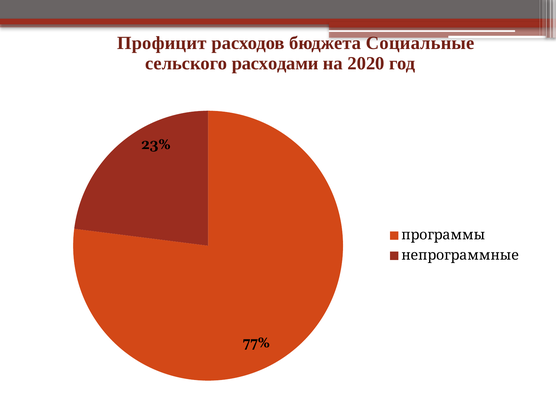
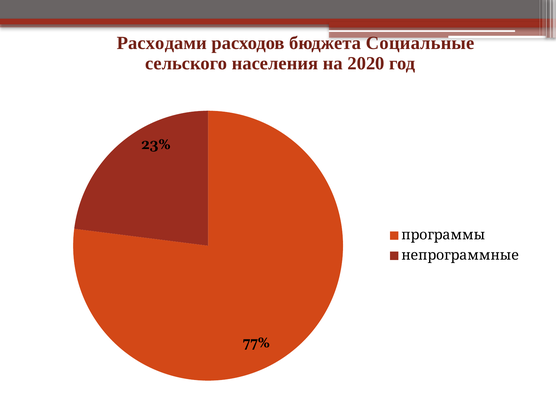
Профицит: Профицит -> Расходами
расходами: расходами -> населения
